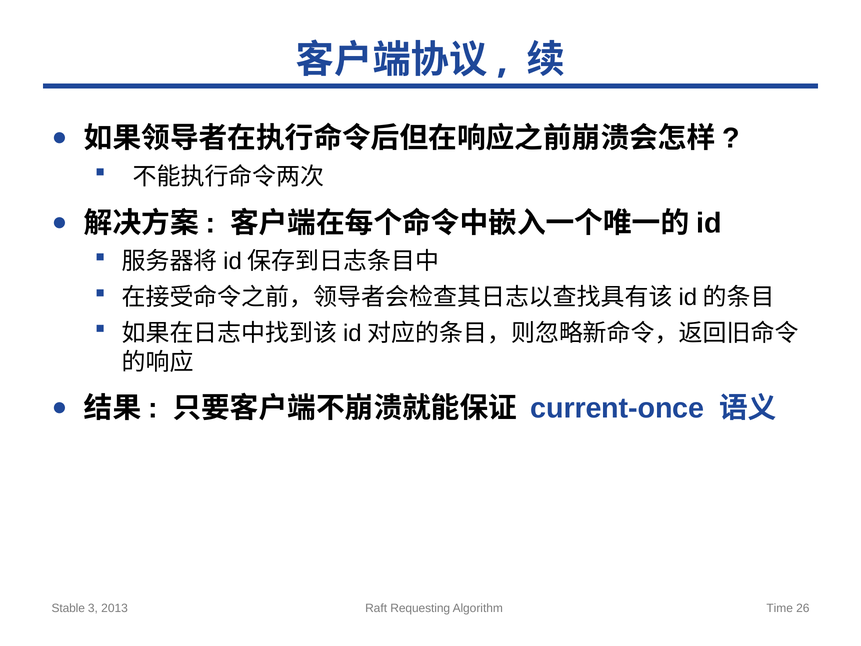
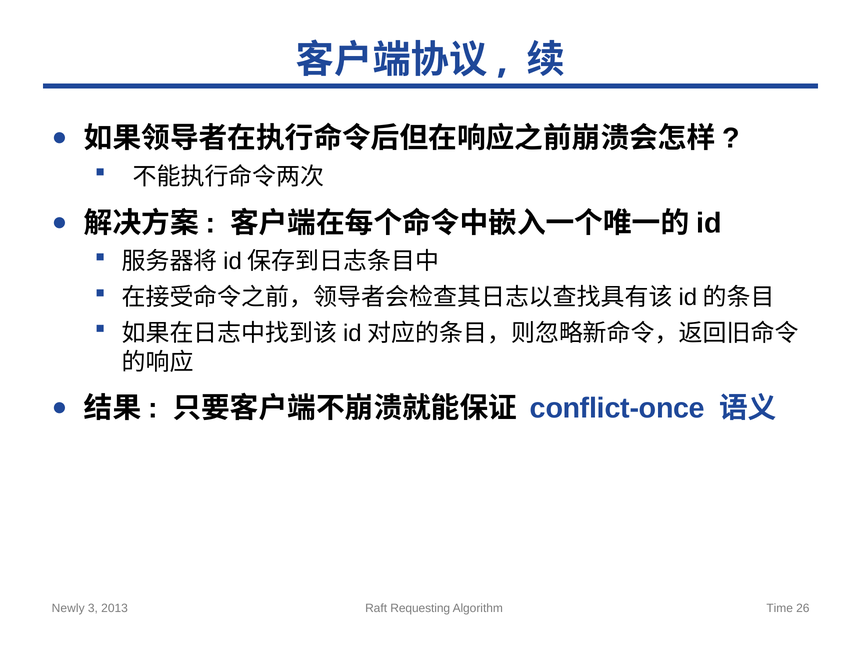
current-once: current-once -> conflict-once
Stable: Stable -> Newly
